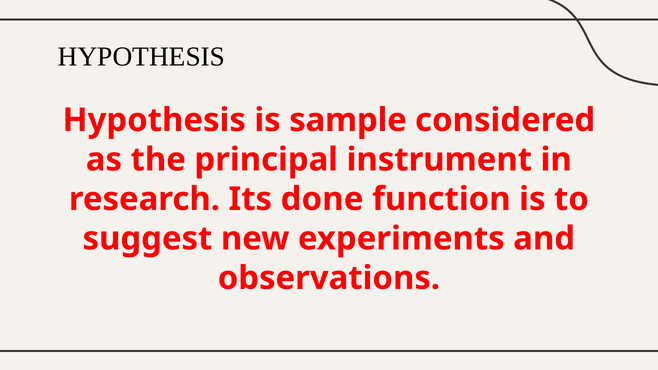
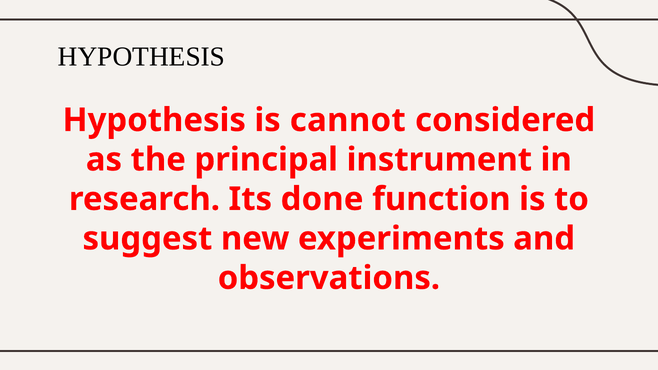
sample: sample -> cannot
